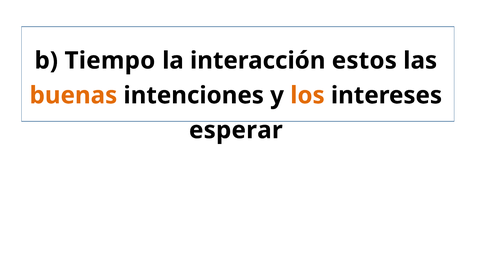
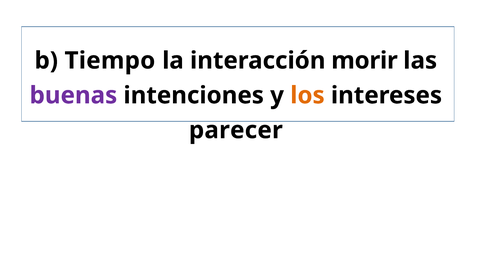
estos: estos -> morir
buenas colour: orange -> purple
esperar: esperar -> parecer
